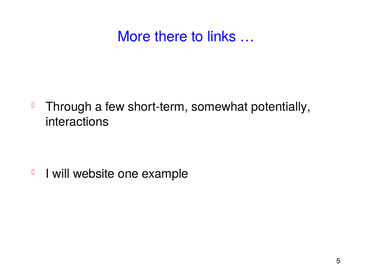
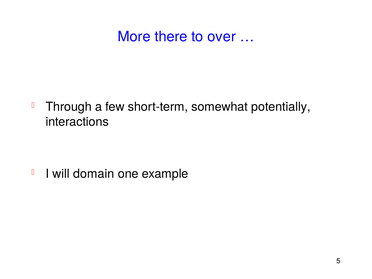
links: links -> over
website: website -> domain
